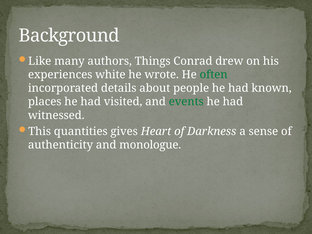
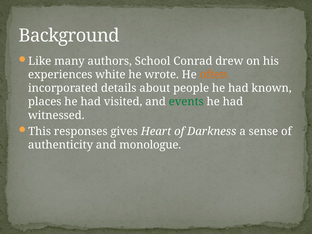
Things: Things -> School
often colour: green -> orange
quantities: quantities -> responses
